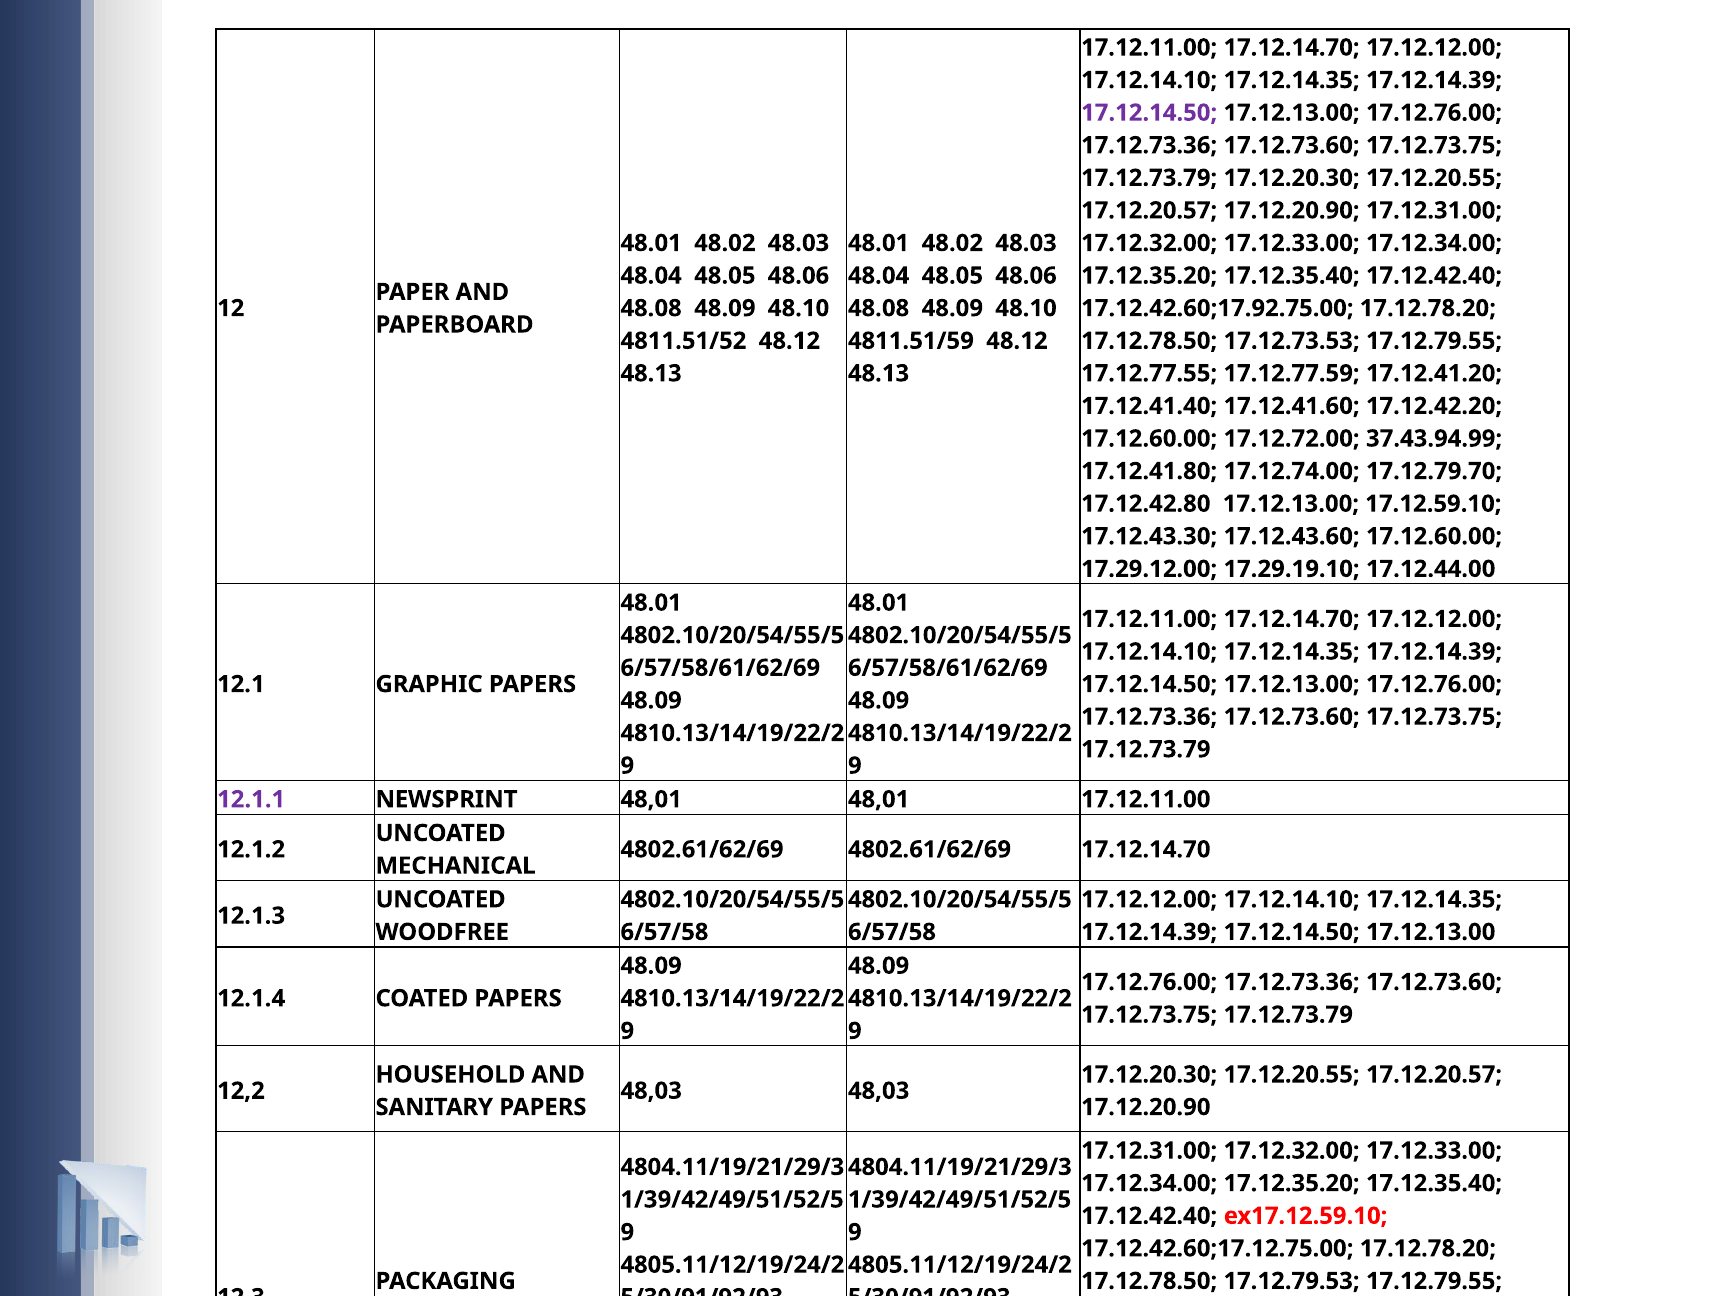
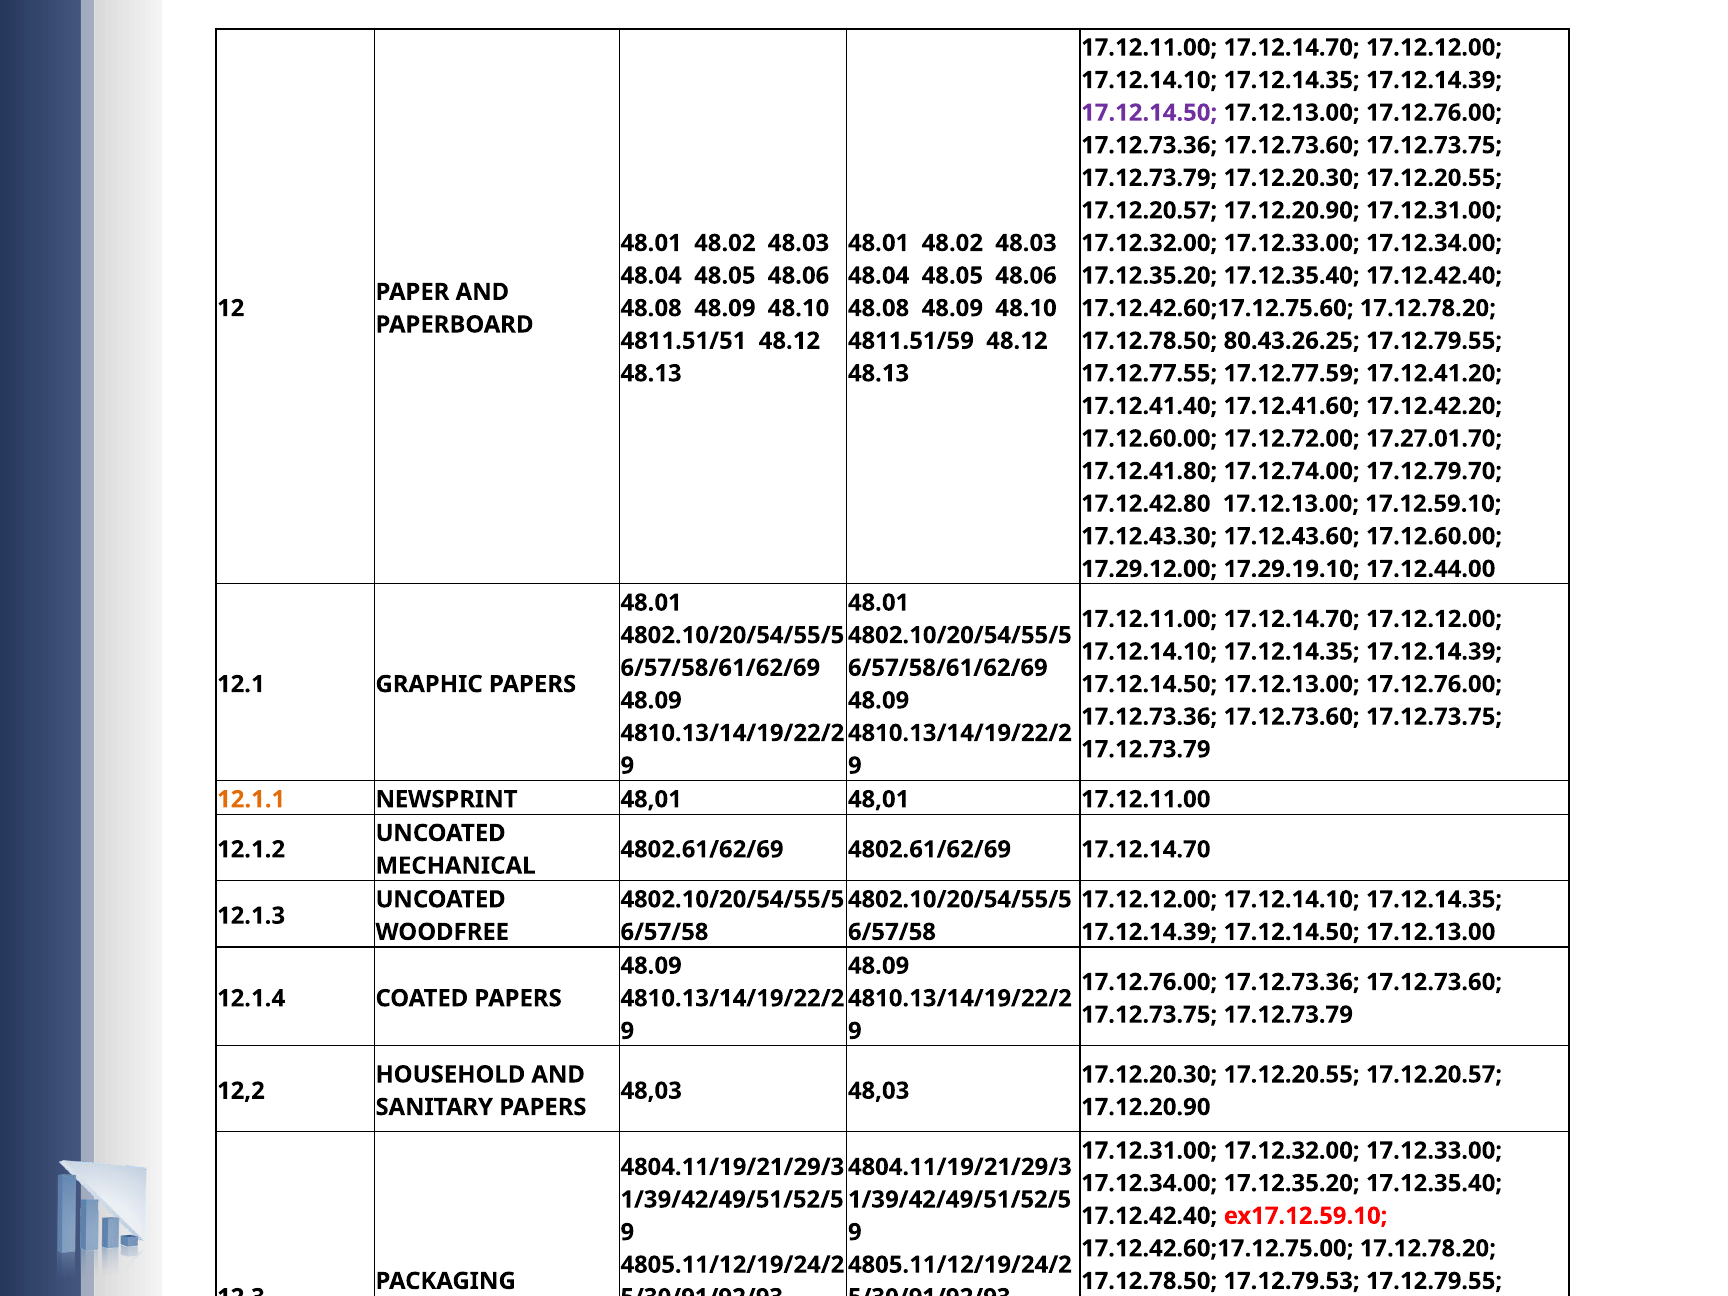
17.12.42.60;17.92.75.00: 17.12.42.60;17.92.75.00 -> 17.12.42.60;17.12.75.60
4811.51/52: 4811.51/52 -> 4811.51/51
17.12.73.53: 17.12.73.53 -> 80.43.26.25
37.43.94.99: 37.43.94.99 -> 17.27.01.70
12.1.1 colour: purple -> orange
